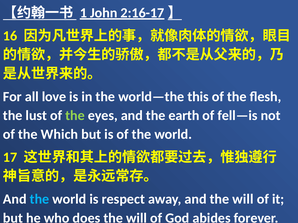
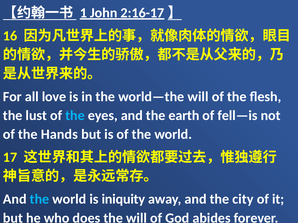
world—the this: this -> will
the at (75, 116) colour: light green -> light blue
Which: Which -> Hands
respect: respect -> iniquity
and the will: will -> city
